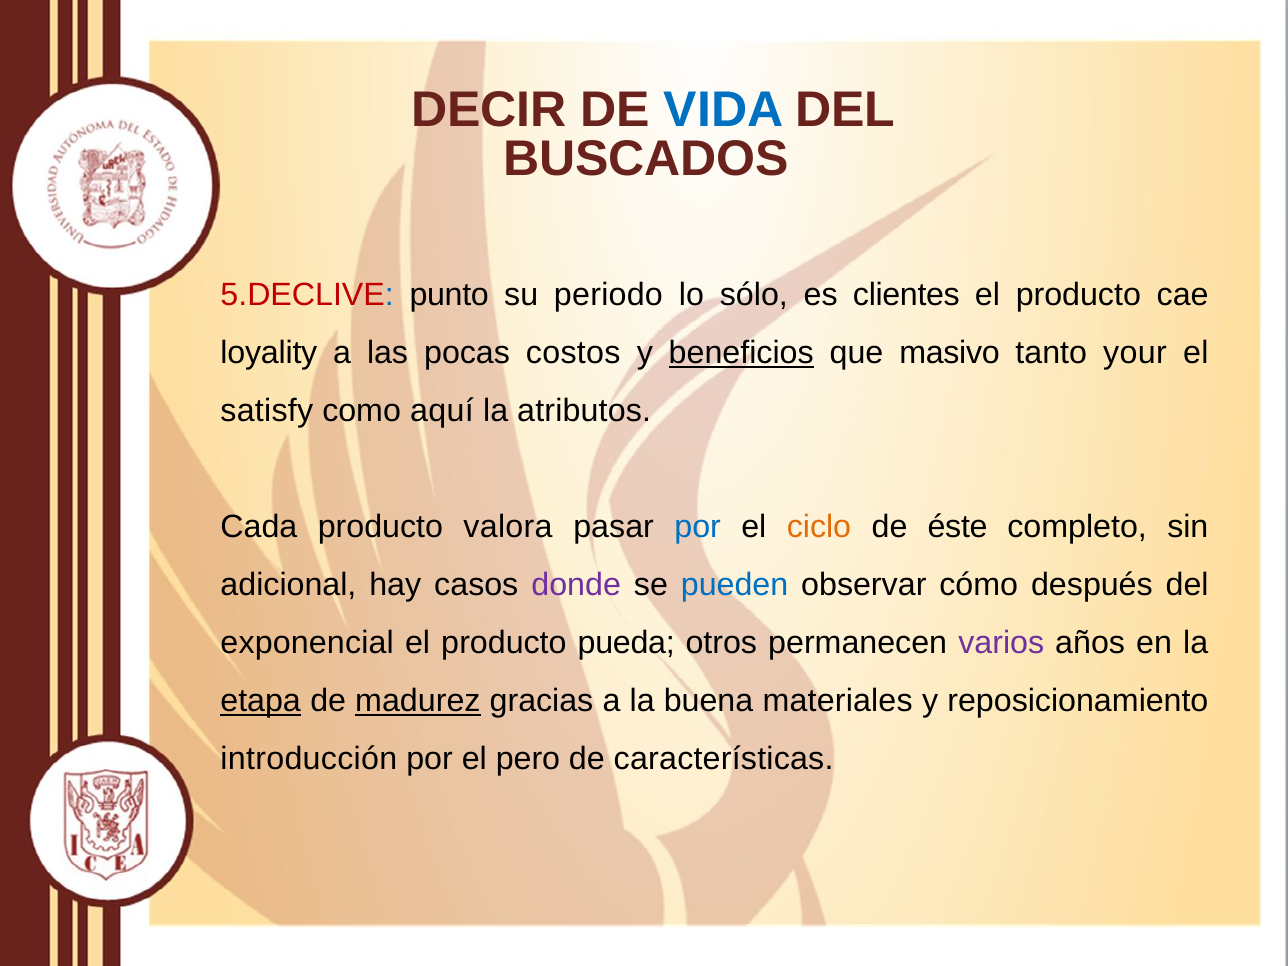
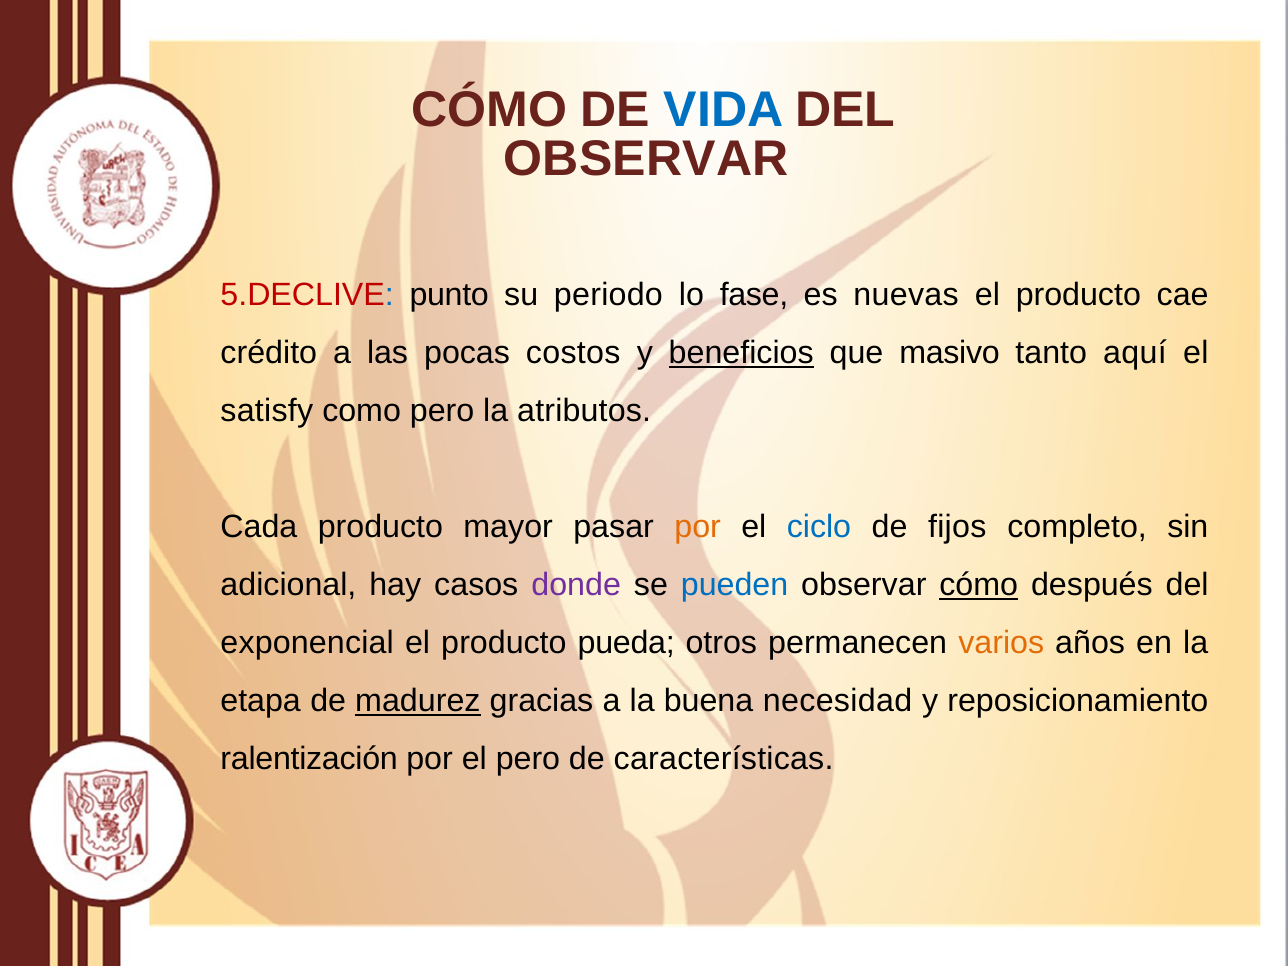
DECIR at (489, 110): DECIR -> CÓMO
BUSCADOS at (646, 159): BUSCADOS -> OBSERVAR
sólo: sólo -> fase
clientes: clientes -> nuevas
loyality: loyality -> crédito
your: your -> aquí
como aquí: aquí -> pero
valora: valora -> mayor
por at (698, 527) colour: blue -> orange
ciclo colour: orange -> blue
éste: éste -> fijos
cómo at (979, 585) underline: none -> present
varios colour: purple -> orange
etapa underline: present -> none
materiales: materiales -> necesidad
introducción: introducción -> ralentización
